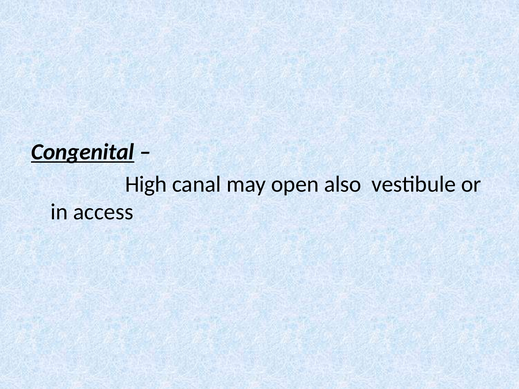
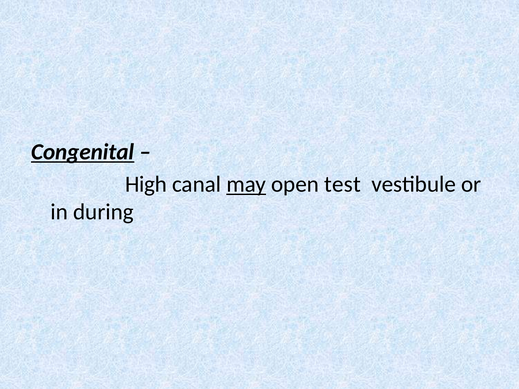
may underline: none -> present
also: also -> test
access: access -> during
